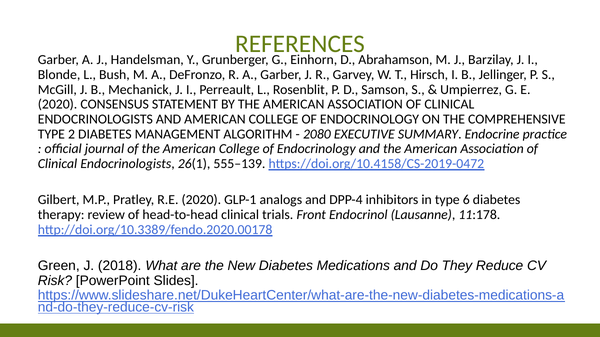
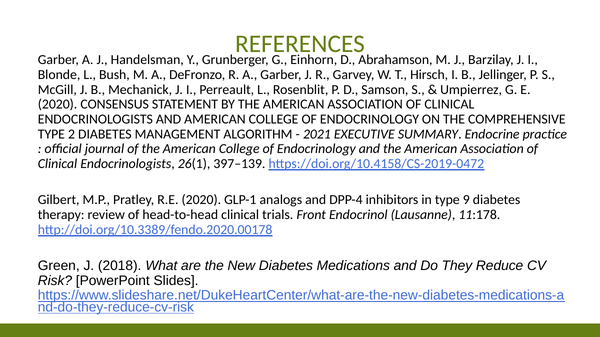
2080: 2080 -> 2021
555–139: 555–139 -> 397–139
6: 6 -> 9
